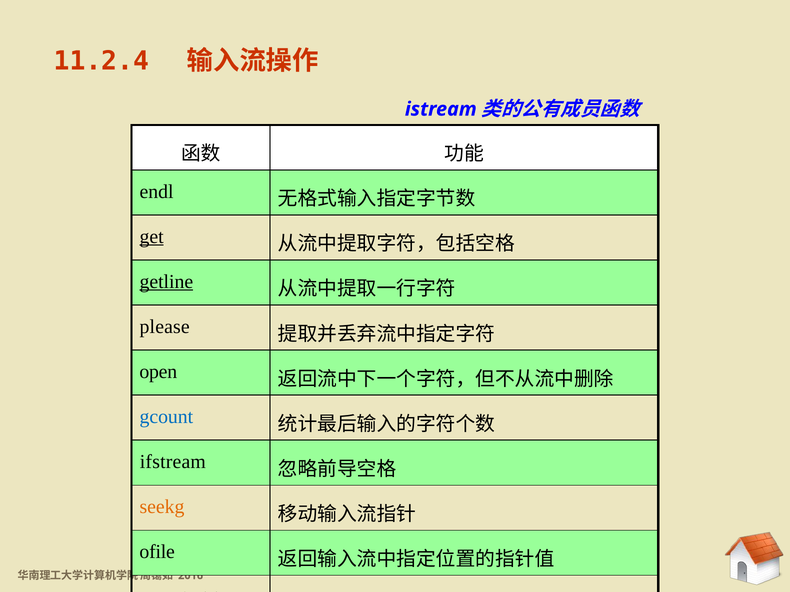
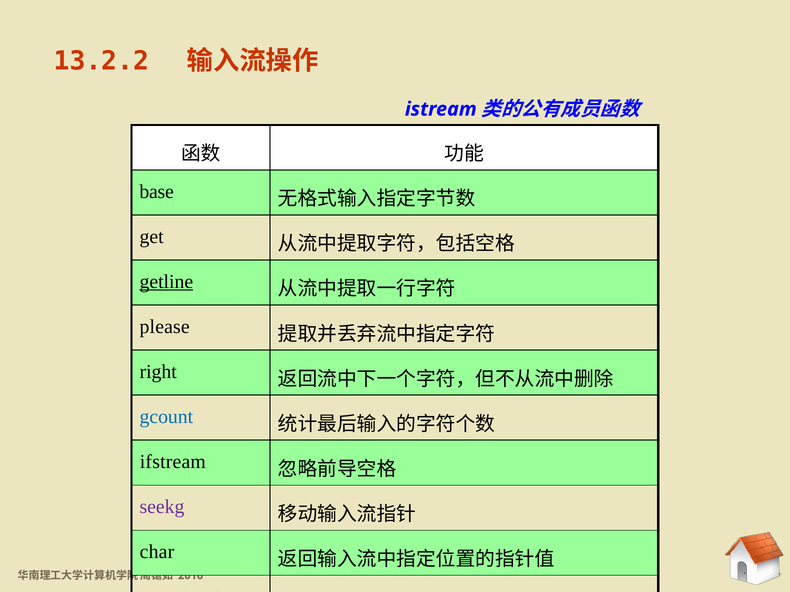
11.2.4: 11.2.4 -> 13.2.2
endl: endl -> base
get underline: present -> none
open: open -> right
seekg colour: orange -> purple
ofile: ofile -> char
